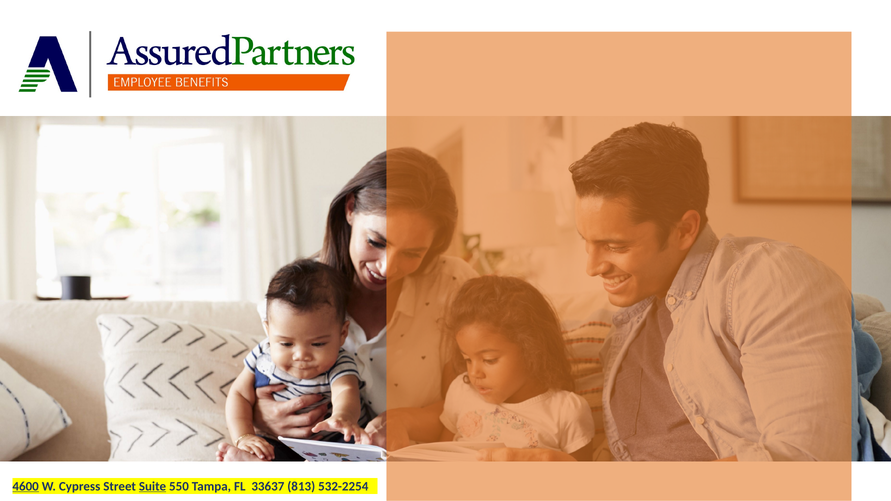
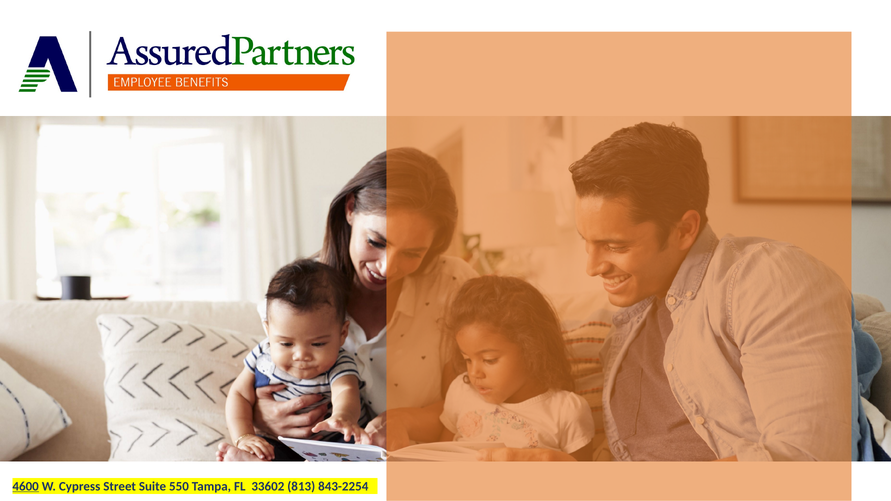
Suite underline: present -> none
33637: 33637 -> 33602
532-2254: 532-2254 -> 843-2254
